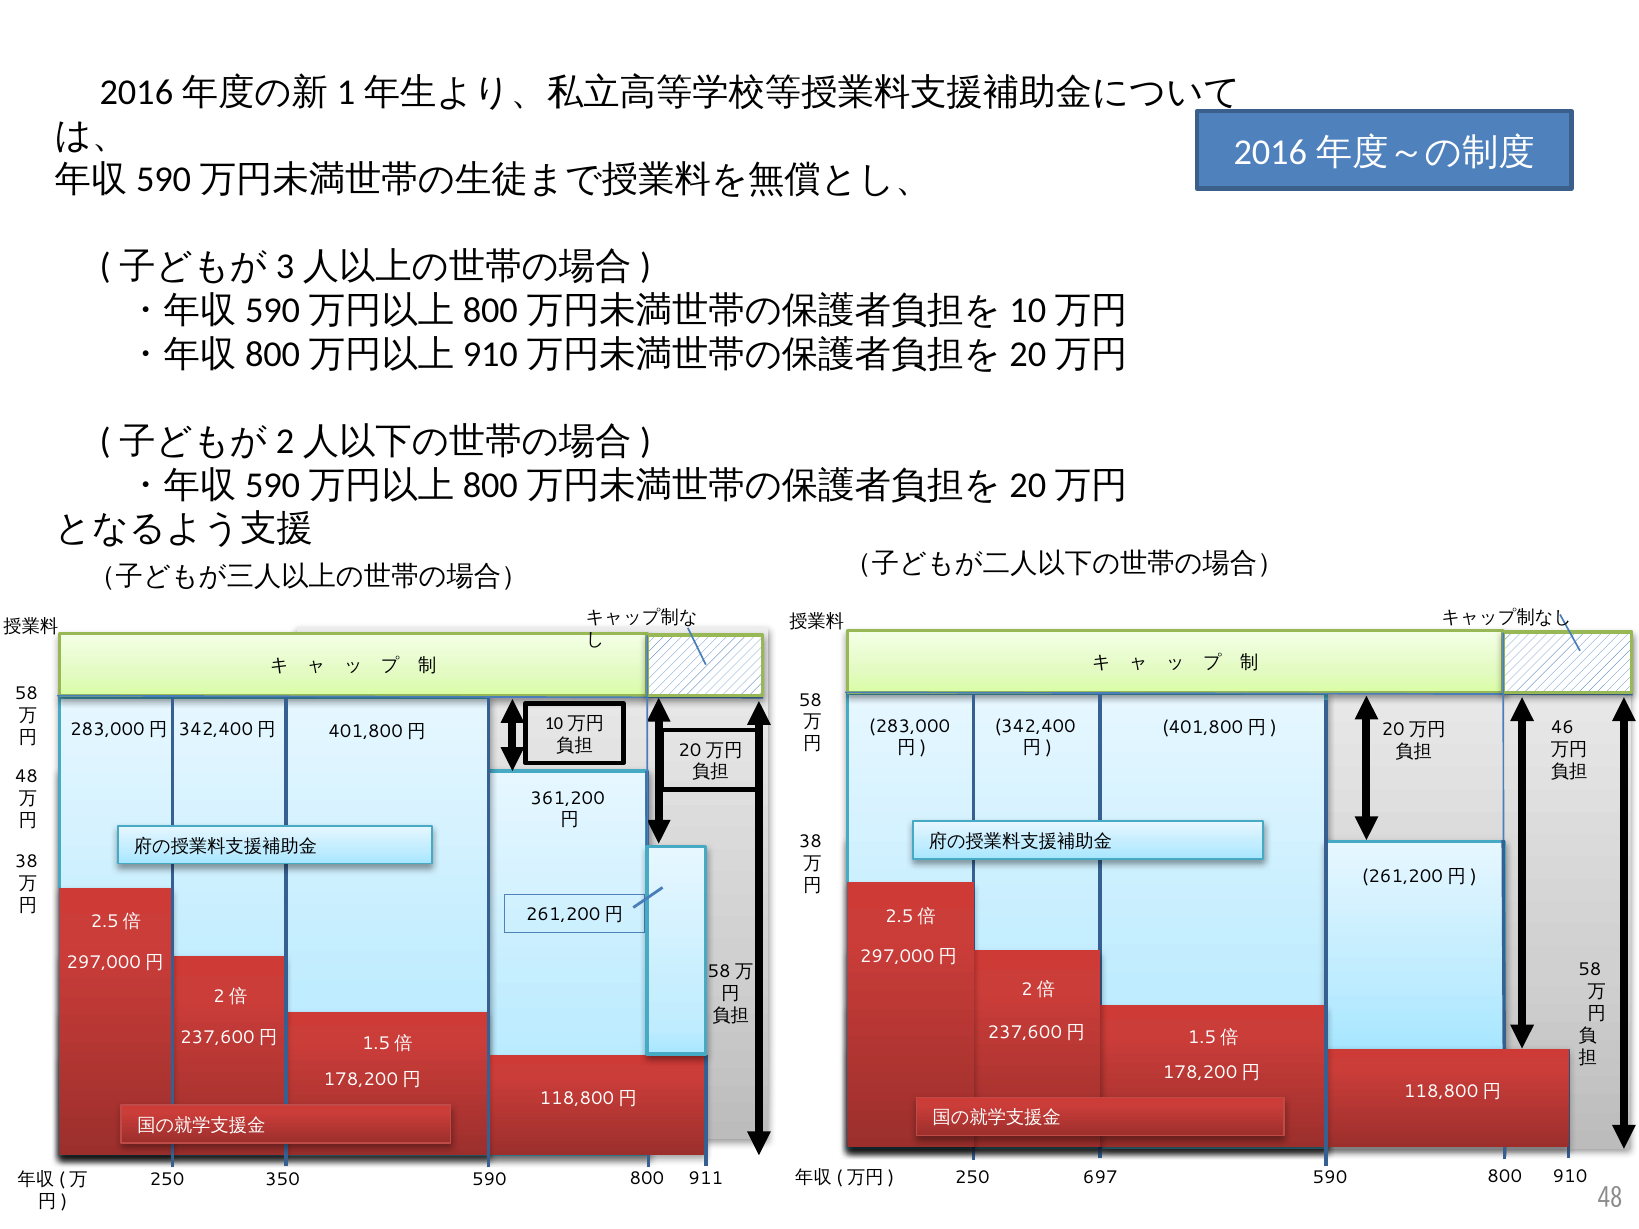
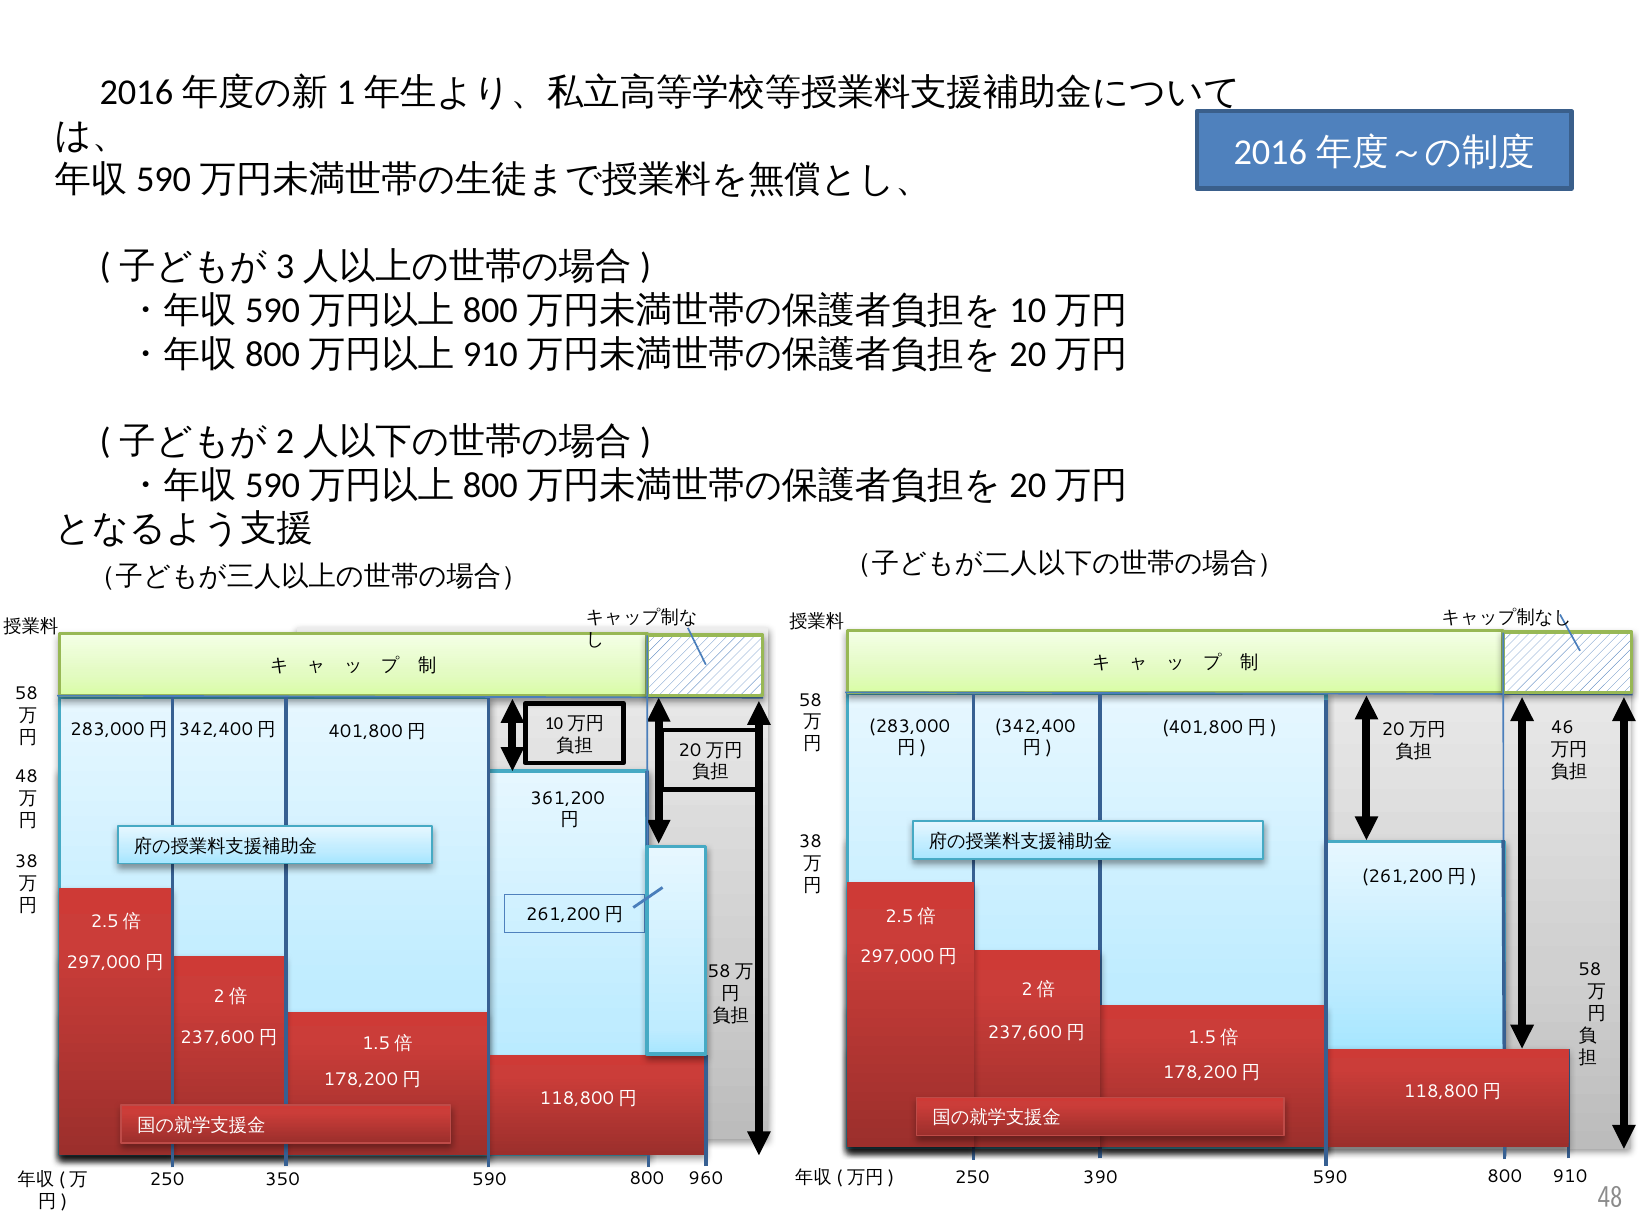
697: 697 -> 390
911: 911 -> 960
